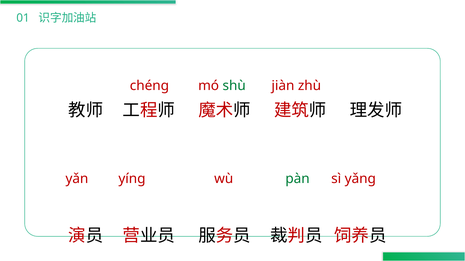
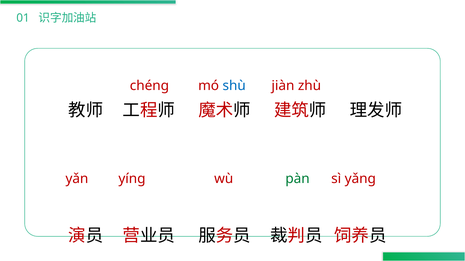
shù colour: green -> blue
